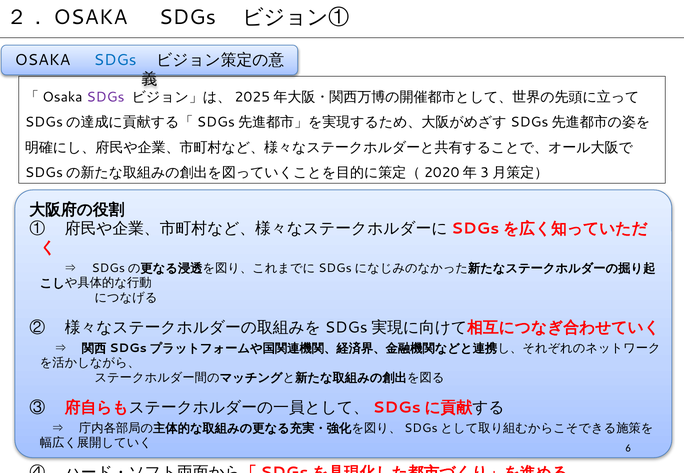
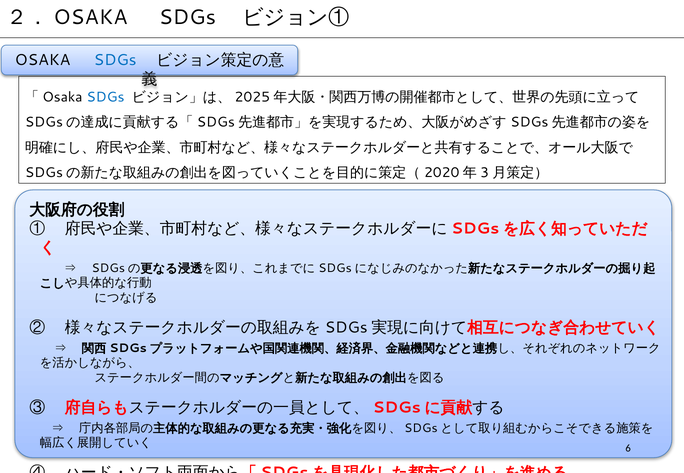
SDGs at (105, 97) colour: purple -> blue
